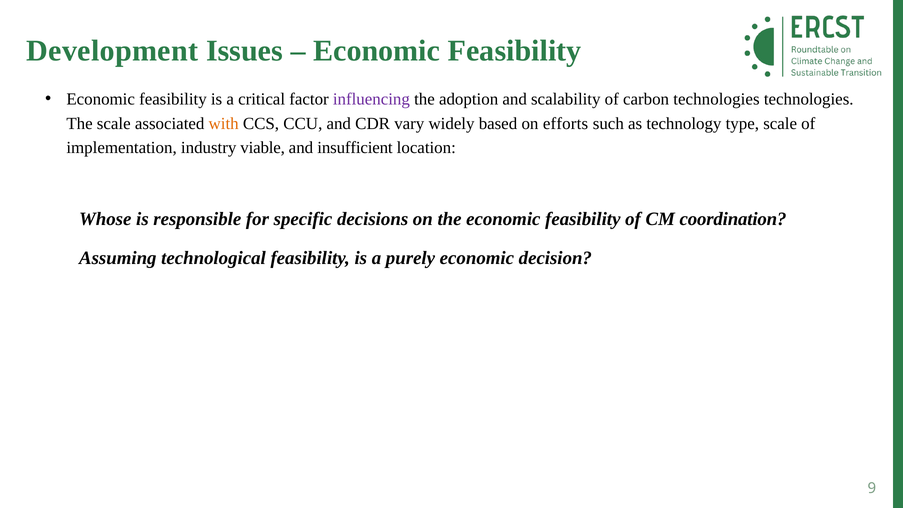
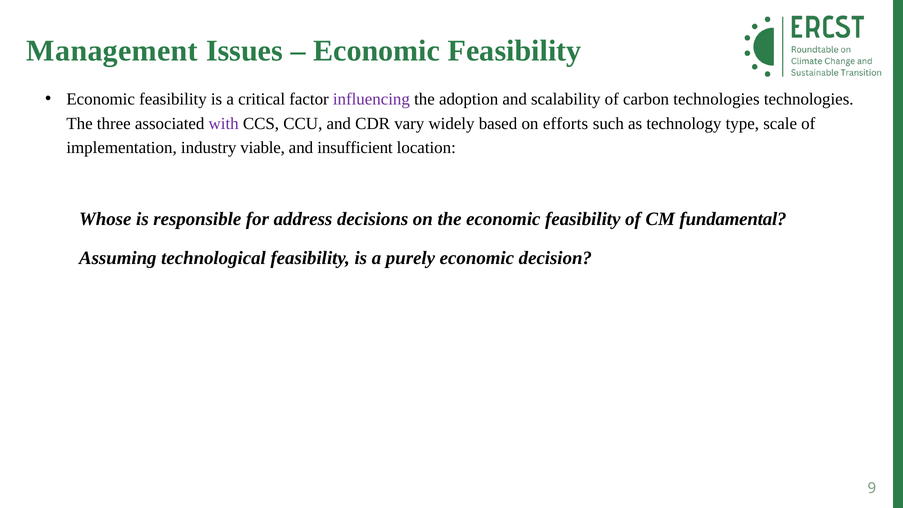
Development: Development -> Management
The scale: scale -> three
with colour: orange -> purple
specific: specific -> address
coordination: coordination -> fundamental
